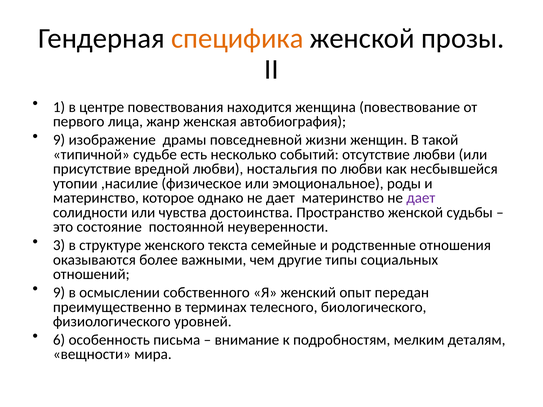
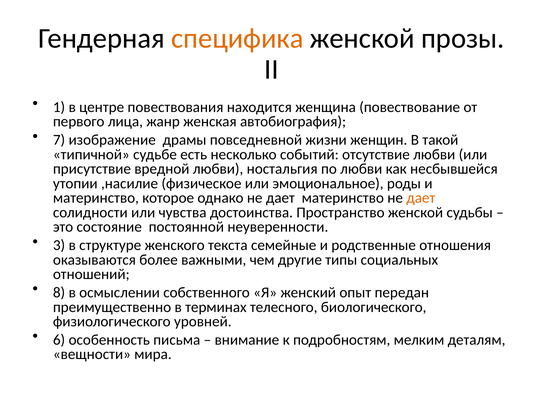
9 at (59, 140): 9 -> 7
дает at (421, 198) colour: purple -> orange
9 at (59, 293): 9 -> 8
